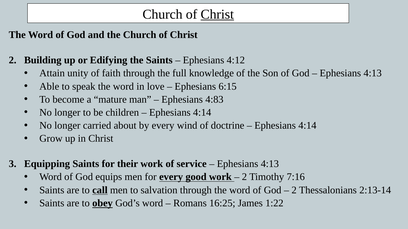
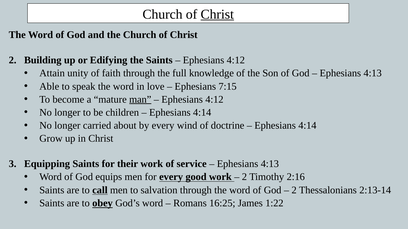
6:15: 6:15 -> 7:15
man underline: none -> present
4:83 at (214, 100): 4:83 -> 4:12
7:16: 7:16 -> 2:16
